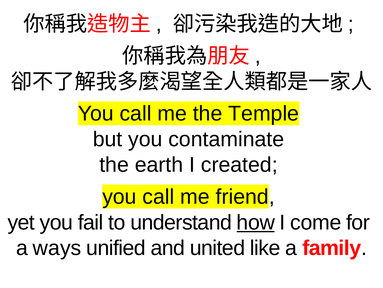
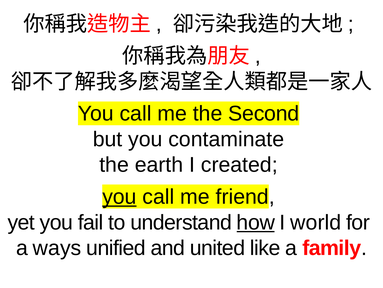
Temple: Temple -> Second
you at (119, 196) underline: none -> present
come: come -> world
